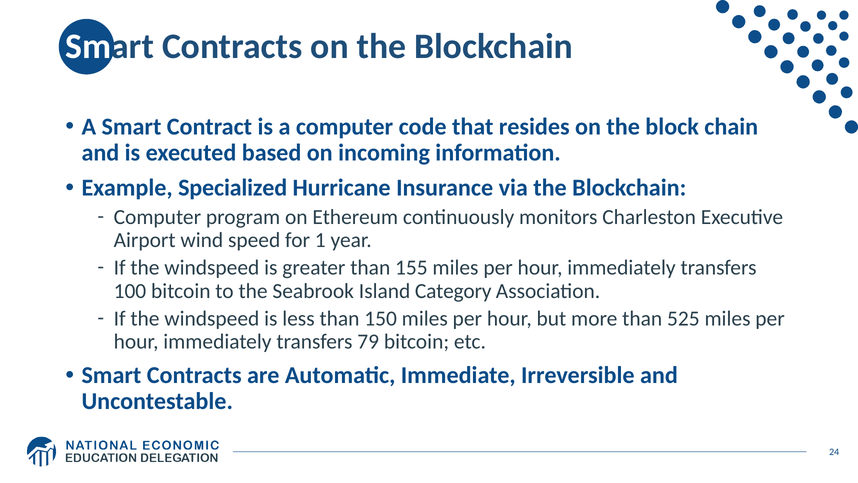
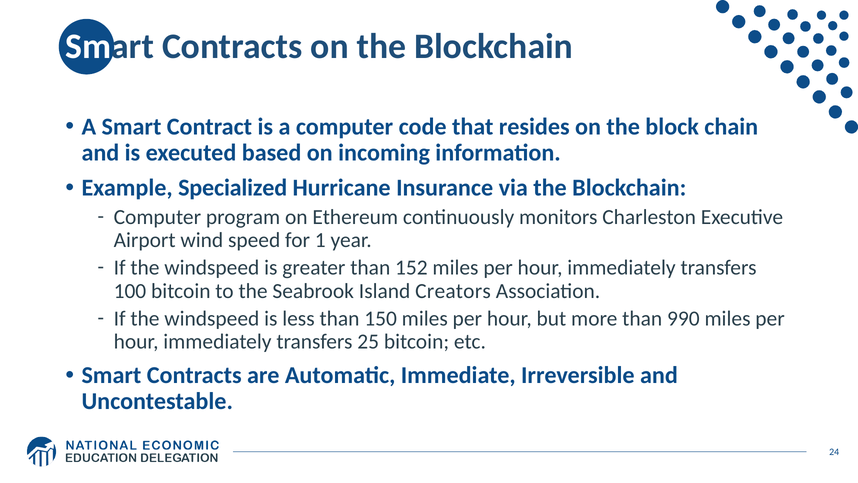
155: 155 -> 152
Category: Category -> Creators
525: 525 -> 990
79: 79 -> 25
